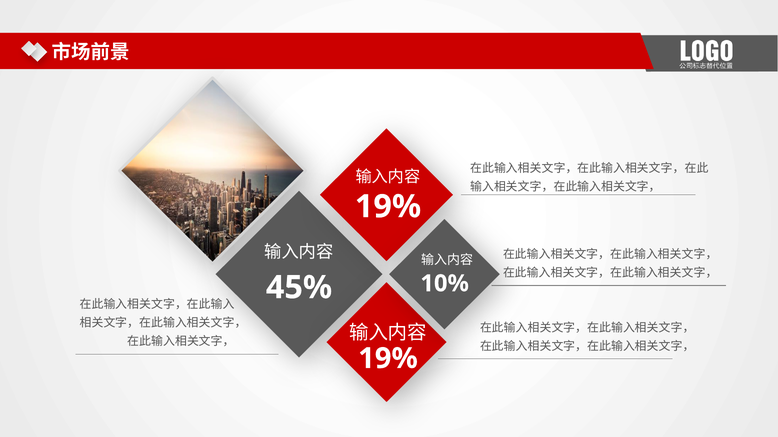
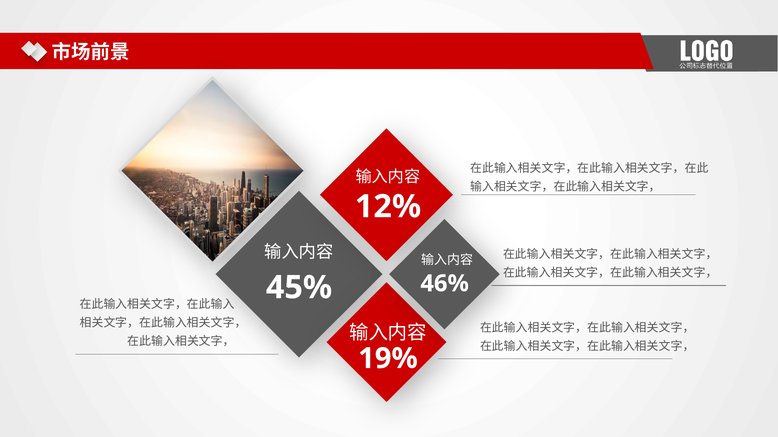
19% at (388, 207): 19% -> 12%
10%: 10% -> 46%
